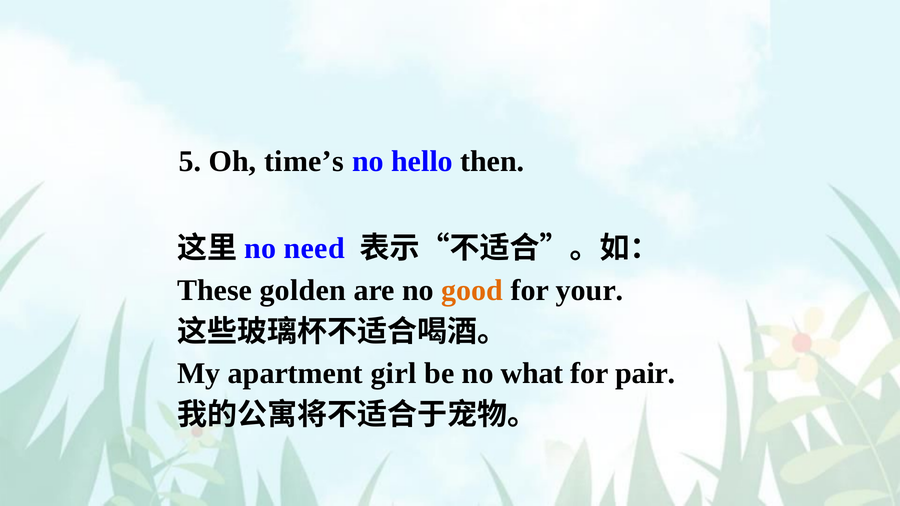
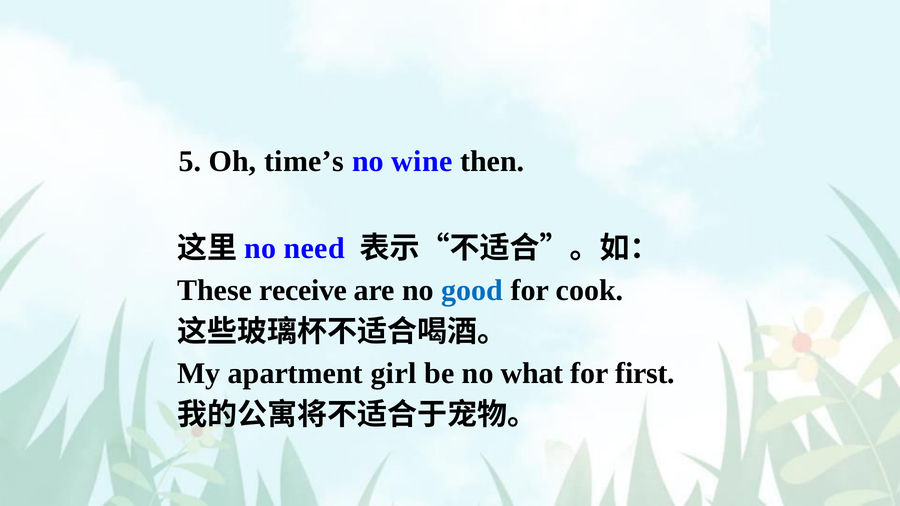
hello: hello -> wine
golden: golden -> receive
good colour: orange -> blue
your: your -> cook
pair: pair -> first
